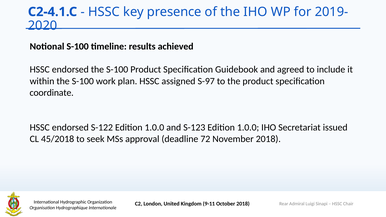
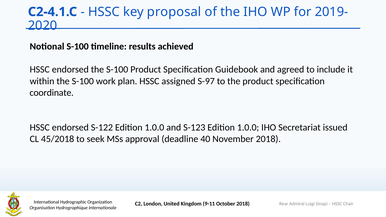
presence: presence -> proposal
72: 72 -> 40
